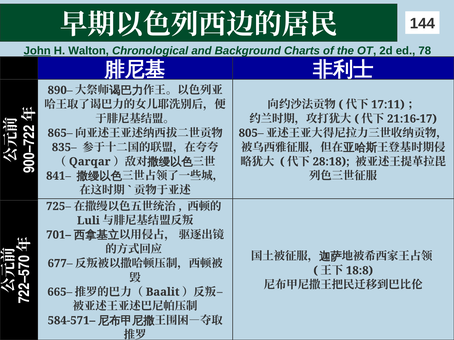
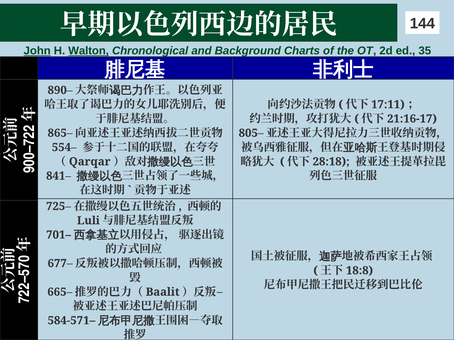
Walton underline: none -> present
78: 78 -> 35
835–: 835– -> 554–
